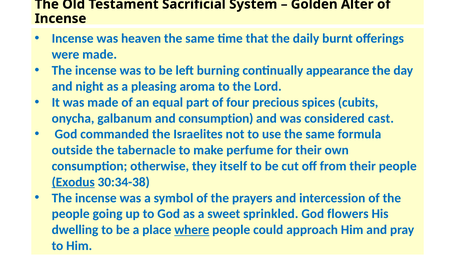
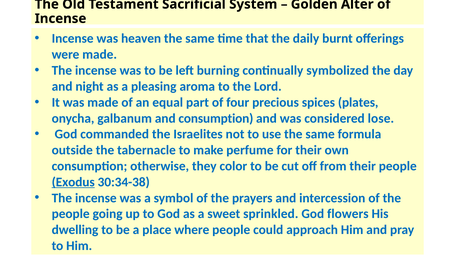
appearance: appearance -> symbolized
cubits: cubits -> plates
cast: cast -> lose
itself: itself -> color
where underline: present -> none
